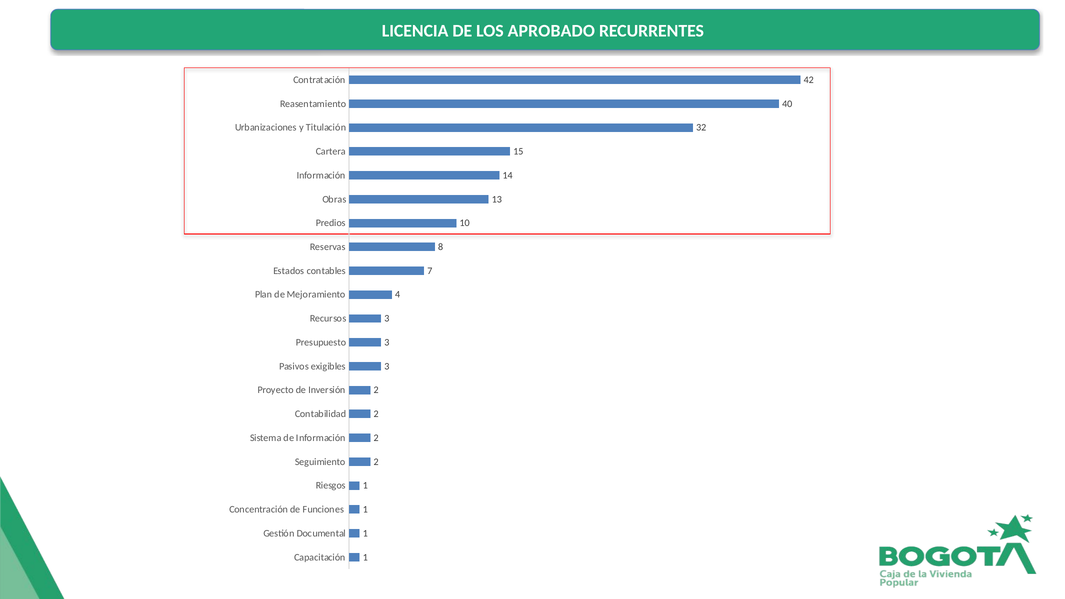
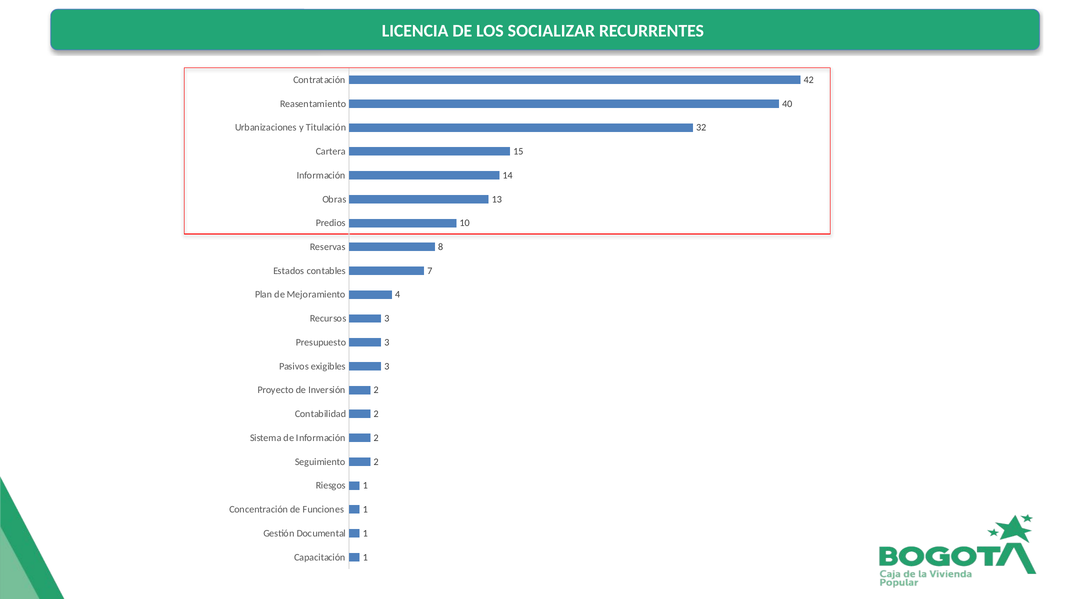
APROBADO: APROBADO -> SOCIALIZAR
